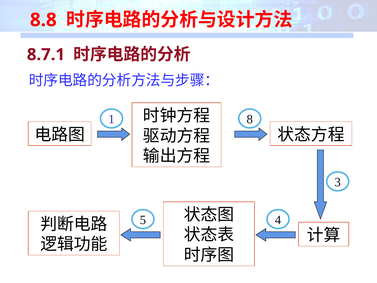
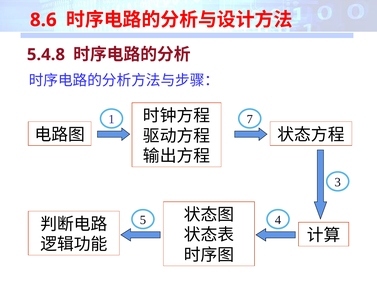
8.8: 8.8 -> 8.6
8.7.1: 8.7.1 -> 5.4.8
8: 8 -> 7
